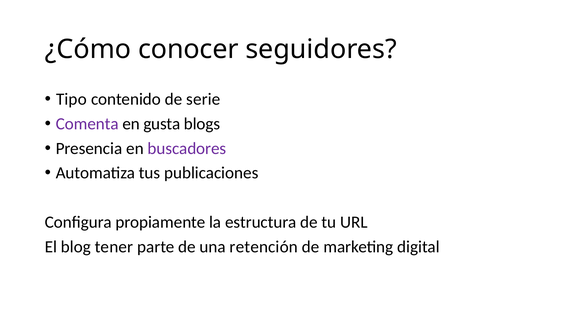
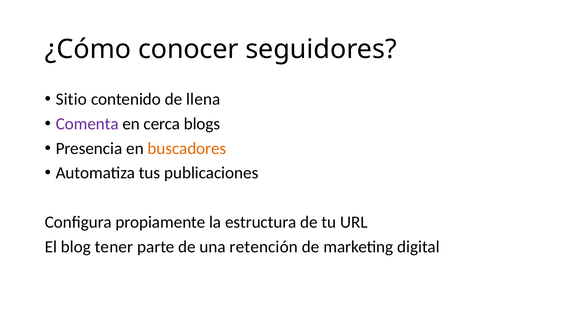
Tipo: Tipo -> Sitio
serie: serie -> llena
gusta: gusta -> cerca
buscadores colour: purple -> orange
